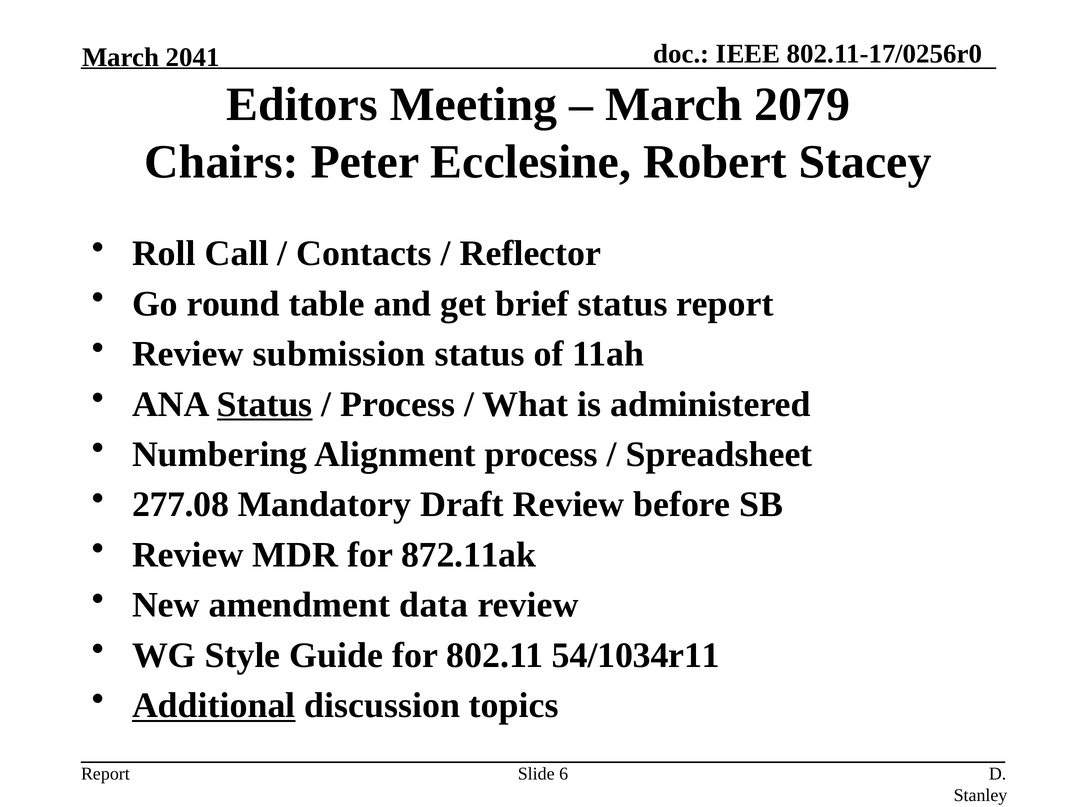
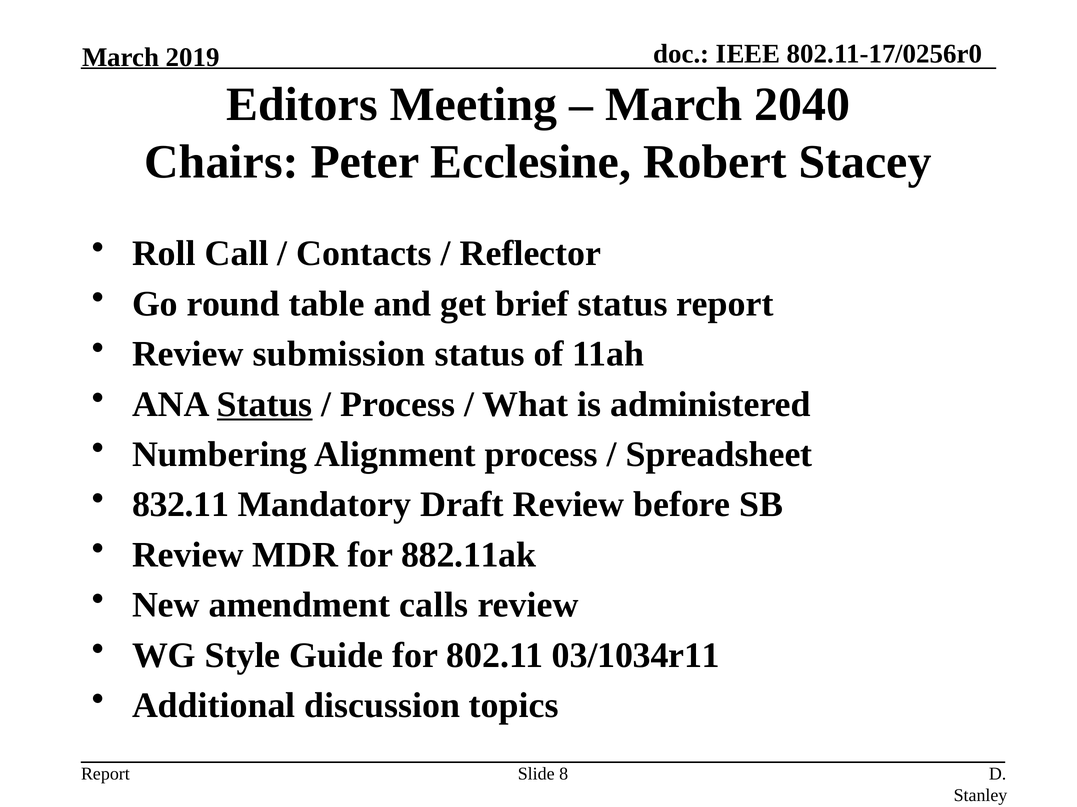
2041: 2041 -> 2019
2079: 2079 -> 2040
277.08: 277.08 -> 832.11
872.11ak: 872.11ak -> 882.11ak
data: data -> calls
54/1034r11: 54/1034r11 -> 03/1034r11
Additional underline: present -> none
6: 6 -> 8
